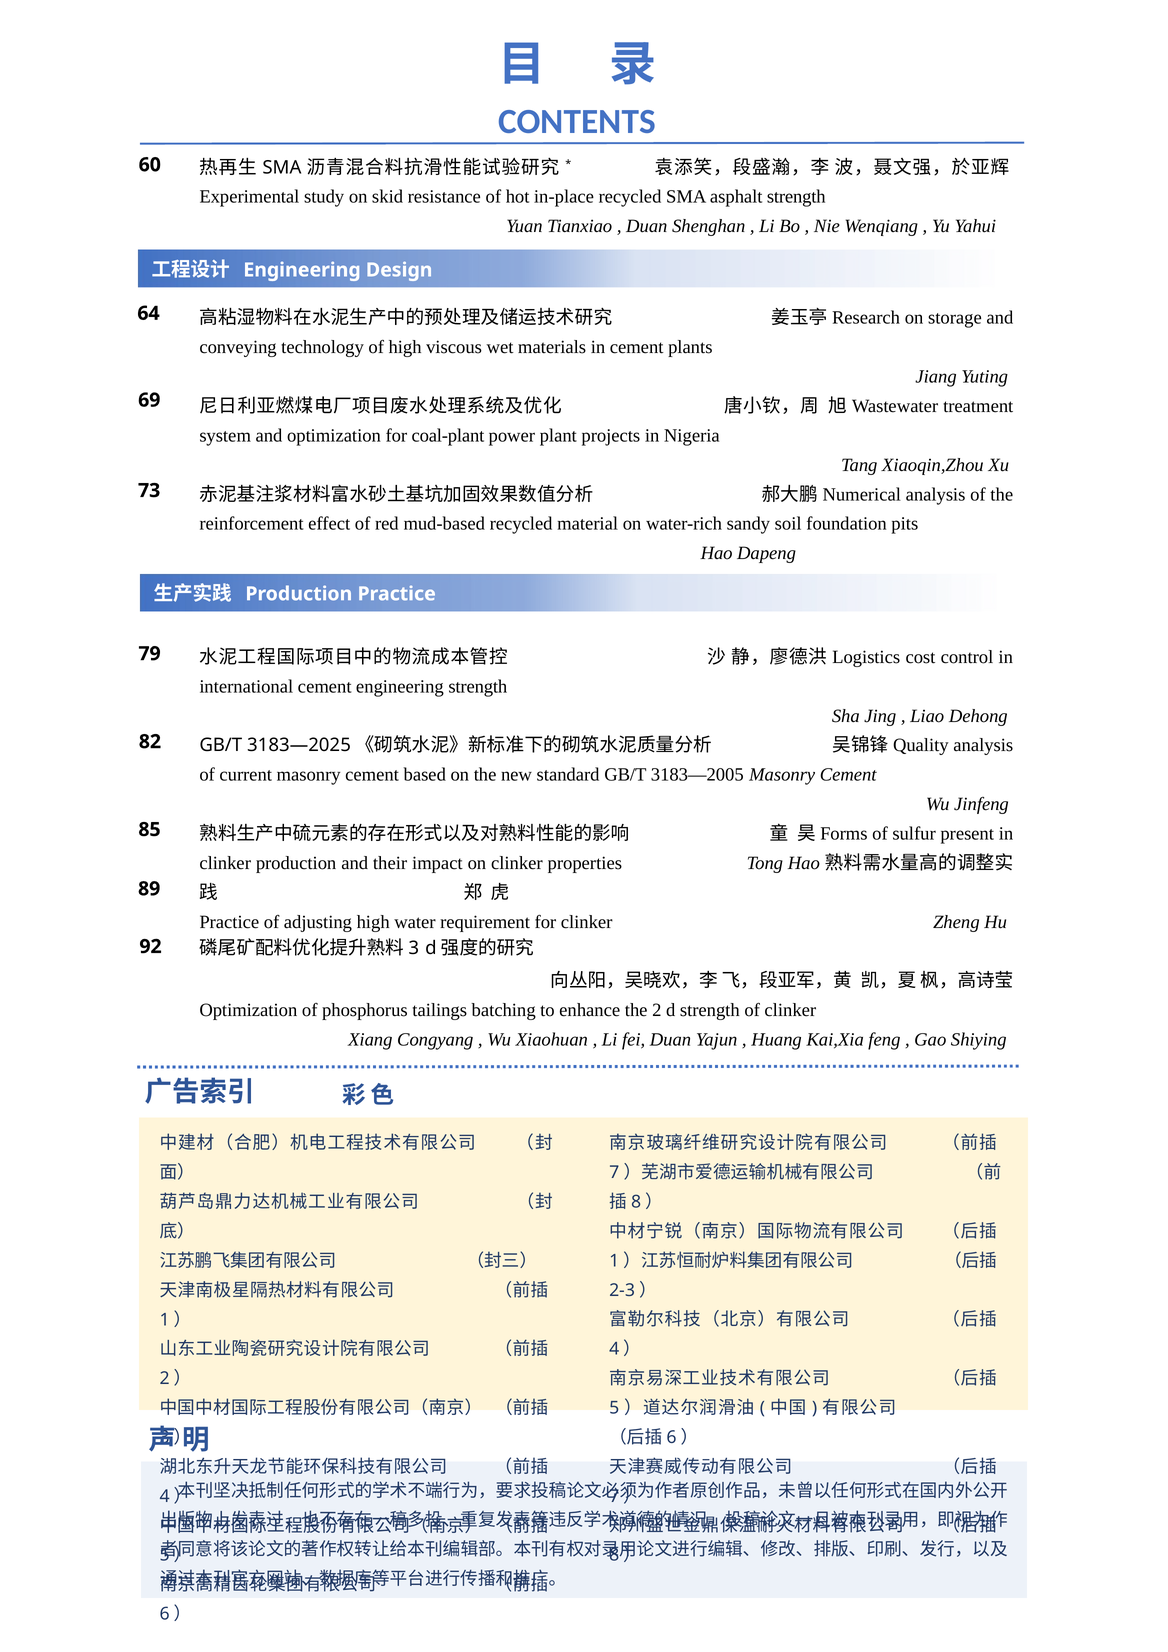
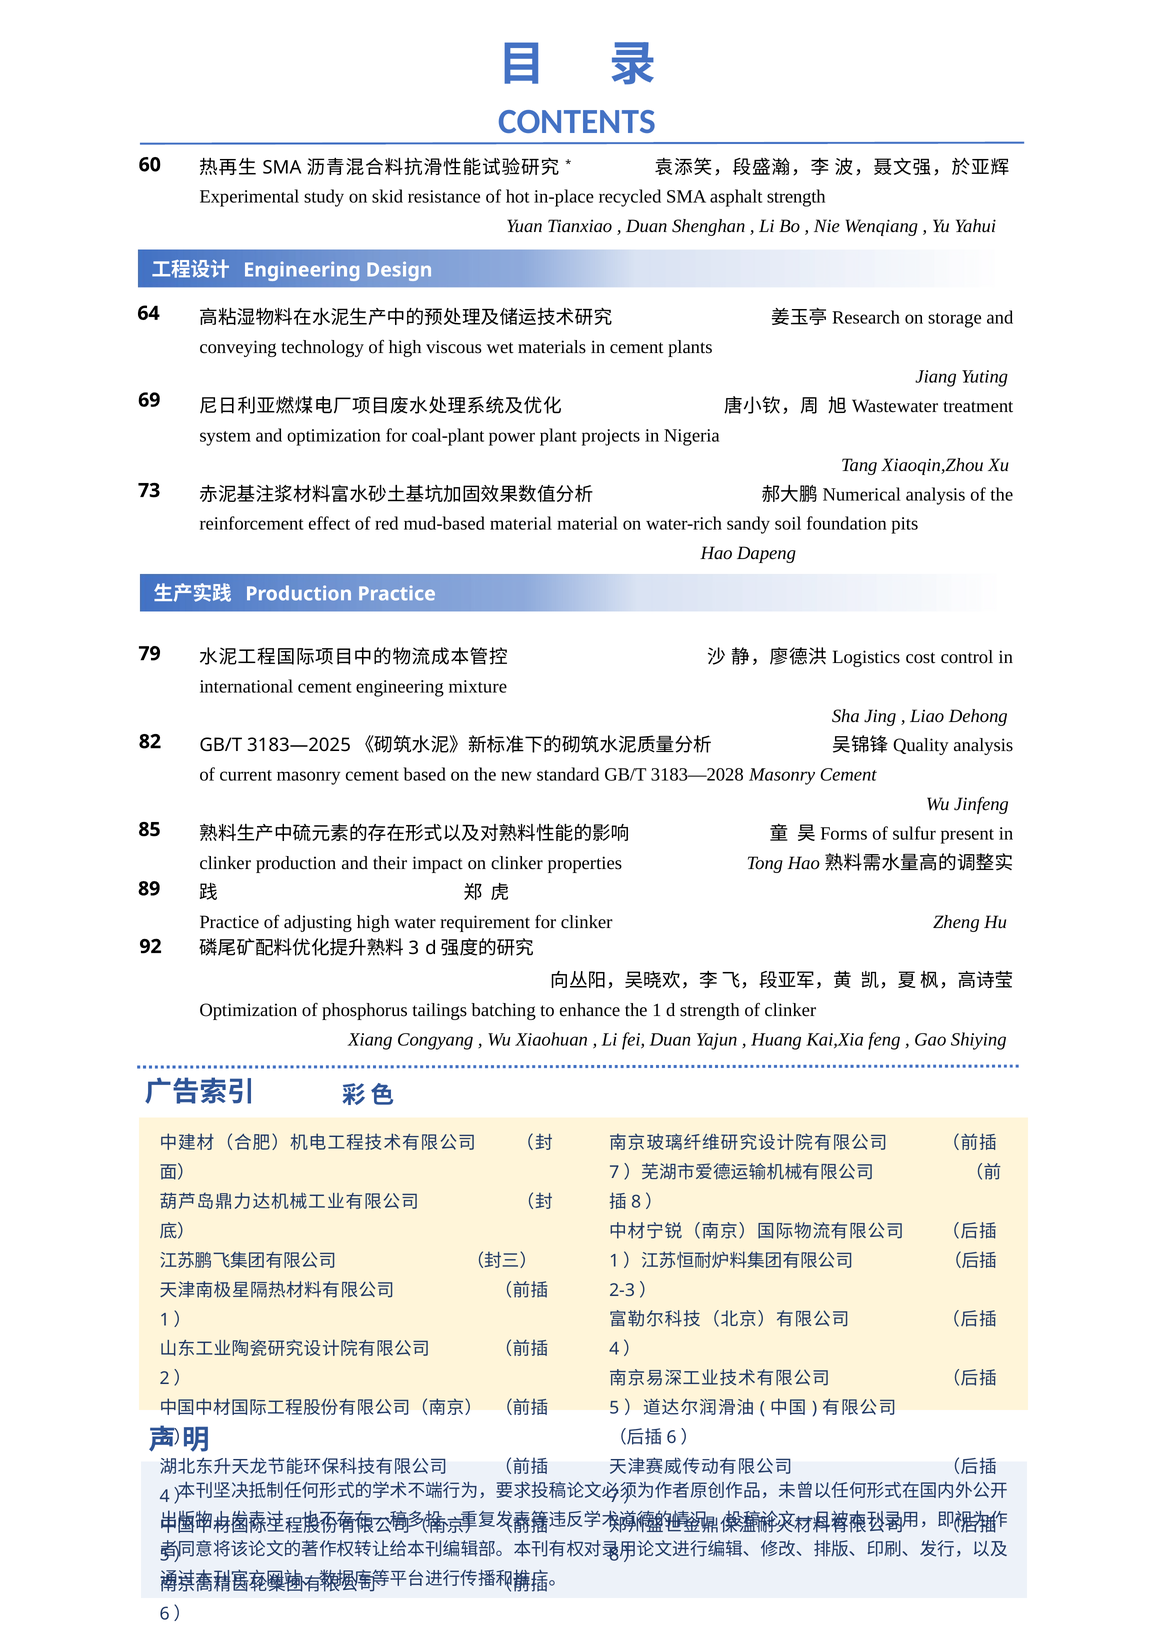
mud-based recycled: recycled -> material
engineering strength: strength -> mixture
3183—2005: 3183—2005 -> 3183—2028
2: 2 -> 1
